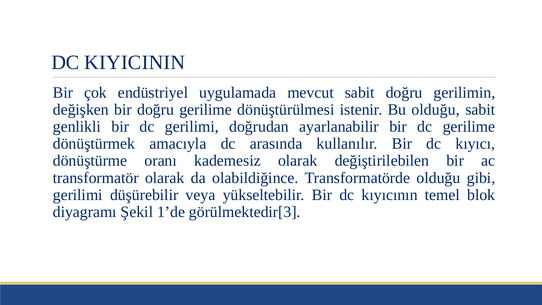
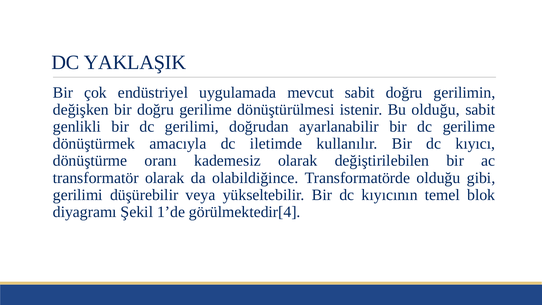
KIYICININ: KIYICININ -> YAKLAŞIK
arasında: arasında -> iletimde
görülmektedir[3: görülmektedir[3 -> görülmektedir[4
